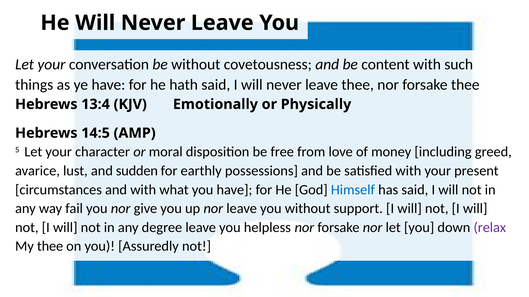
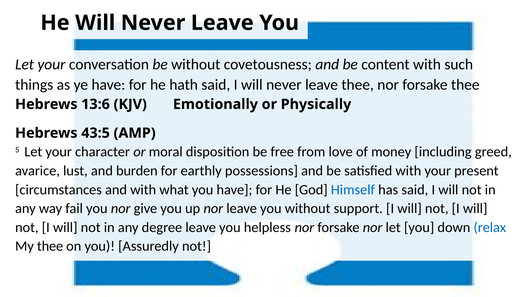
13:4: 13:4 -> 13:6
14:5: 14:5 -> 43:5
sudden: sudden -> burden
relax colour: purple -> blue
